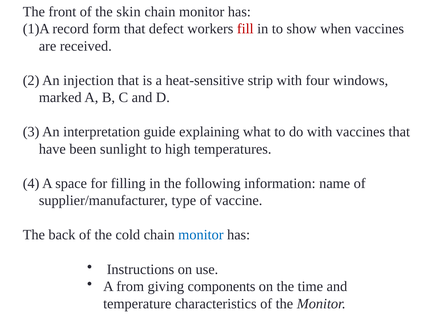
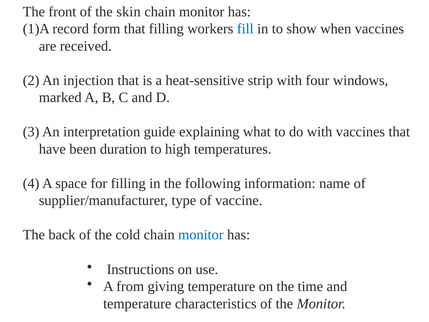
that defect: defect -> filling
fill colour: red -> blue
sunlight: sunlight -> duration
giving components: components -> temperature
